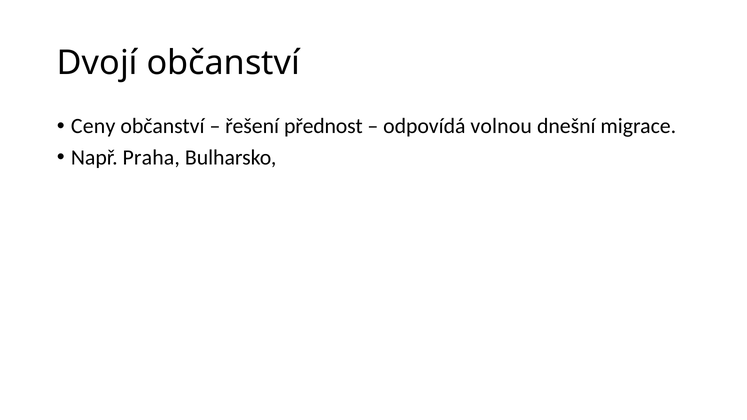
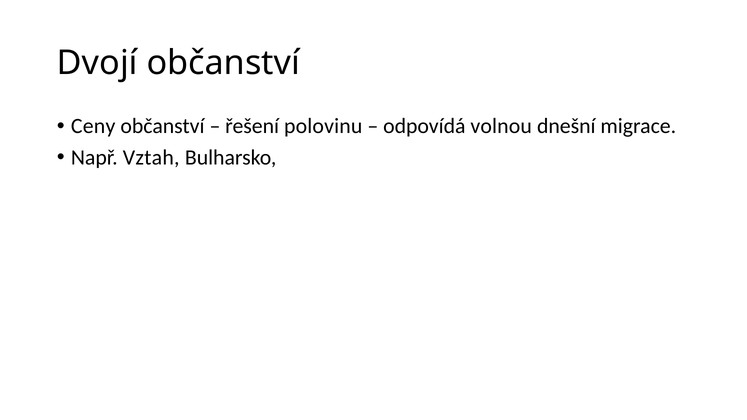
přednost: přednost -> polovinu
Praha: Praha -> Vztah
